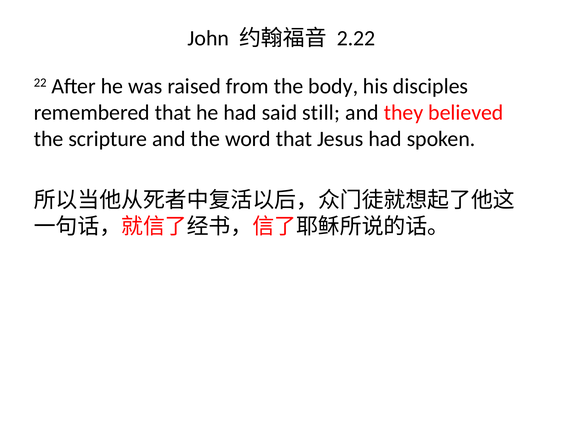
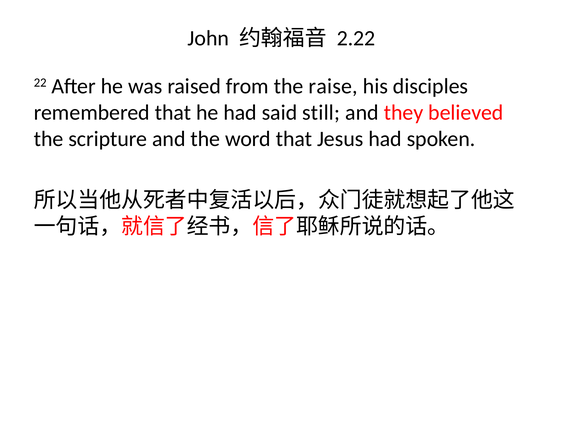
body: body -> raise
